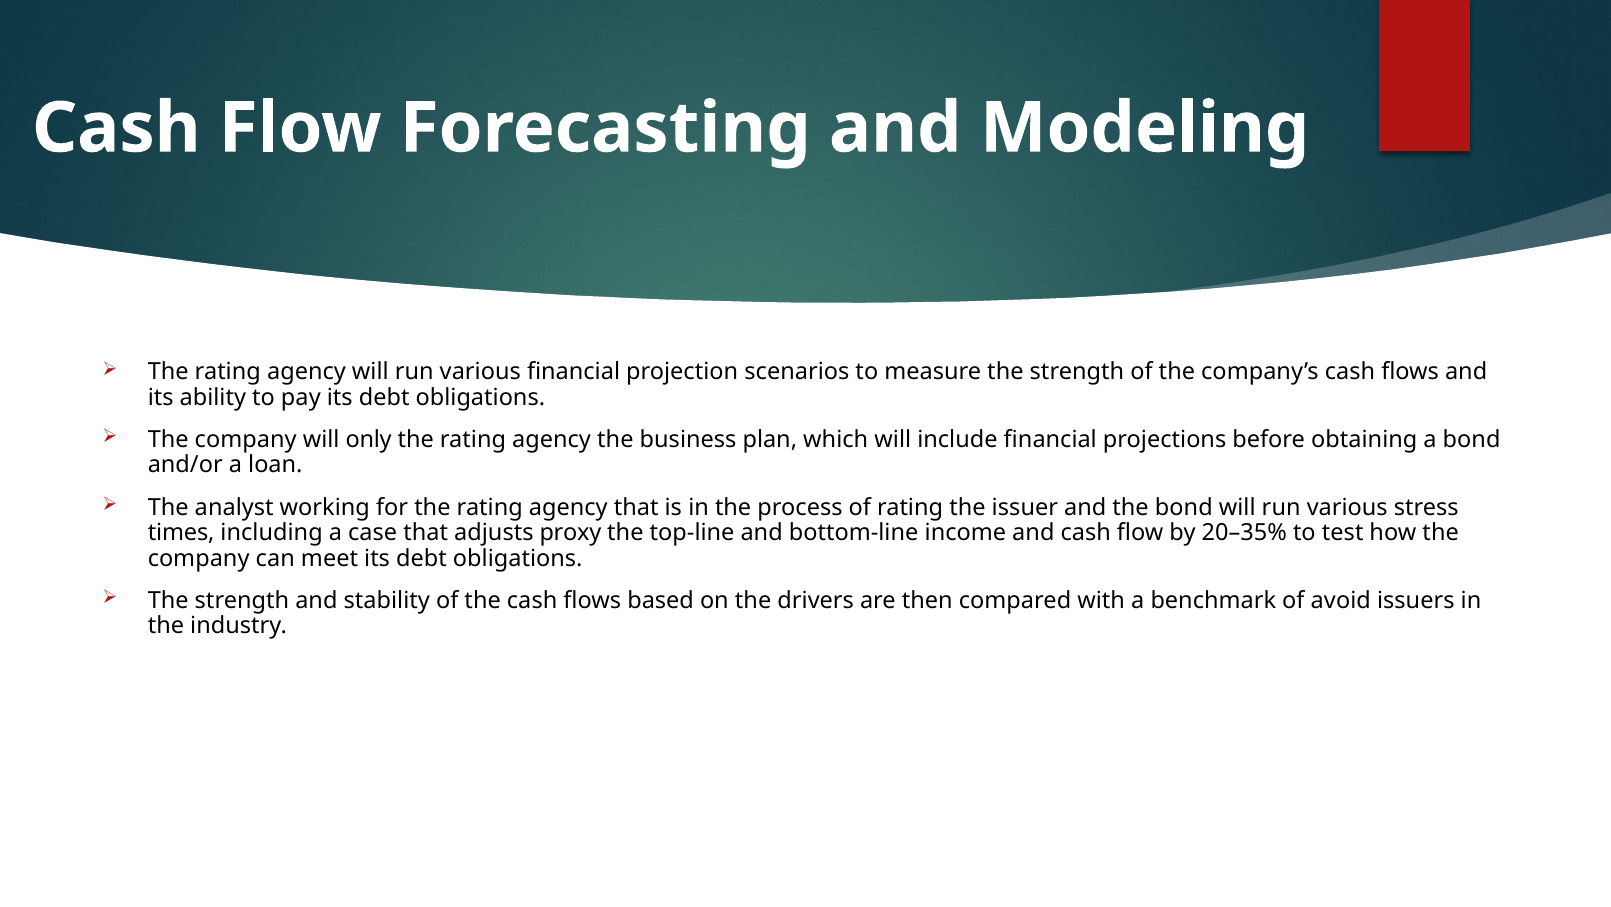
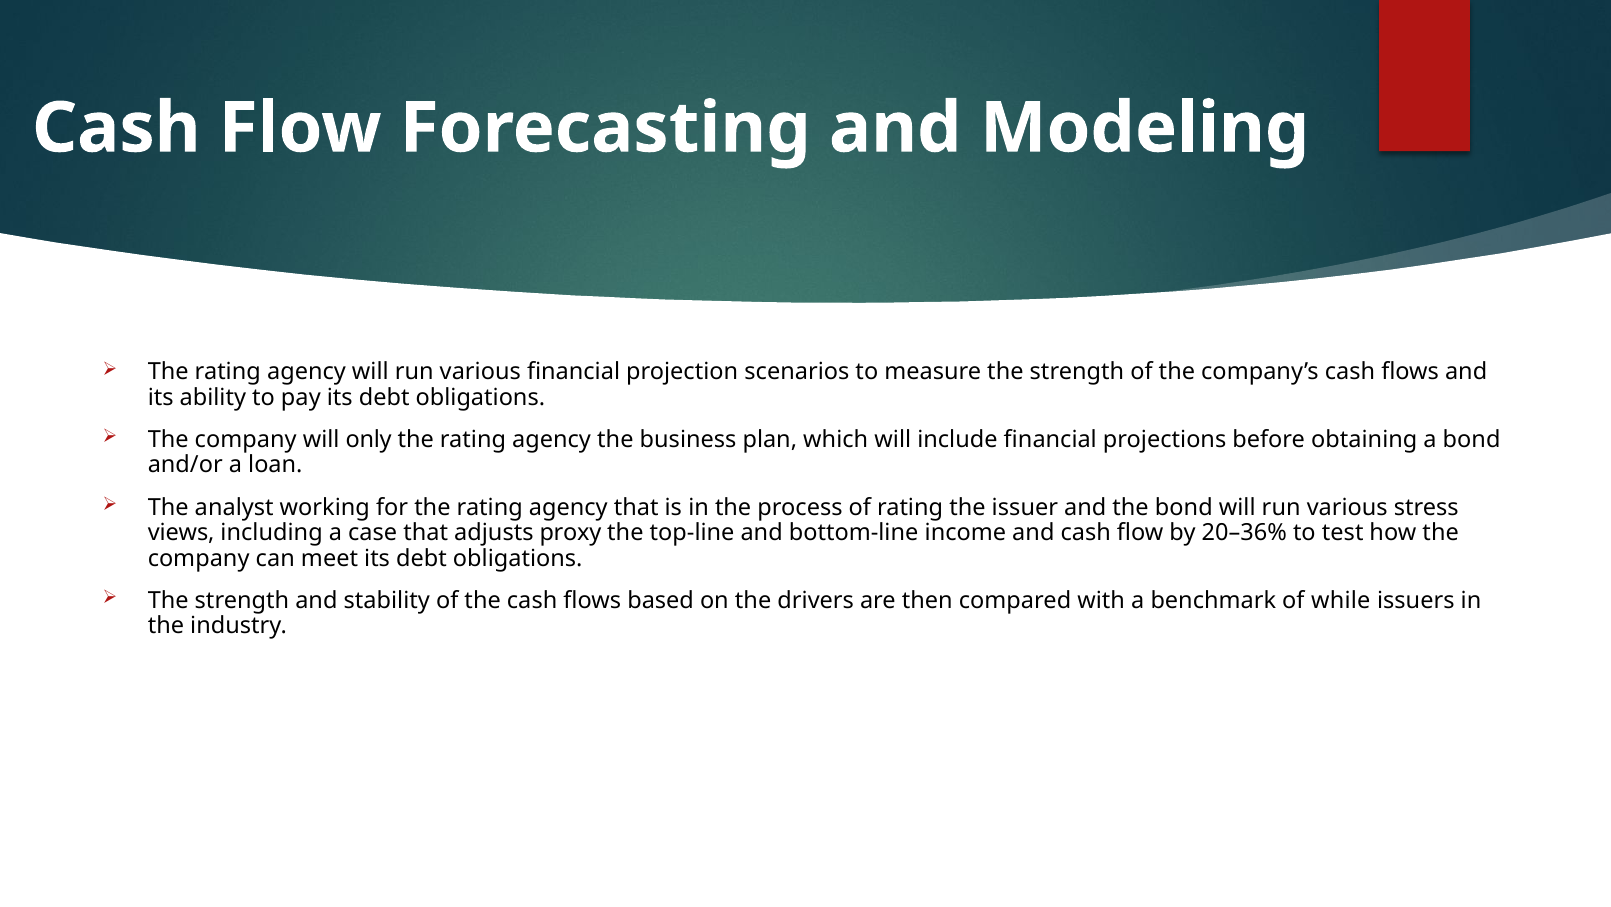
times: times -> views
20–35%: 20–35% -> 20–36%
avoid: avoid -> while
